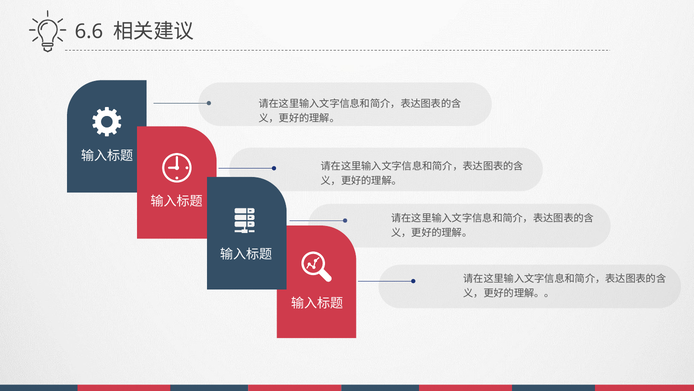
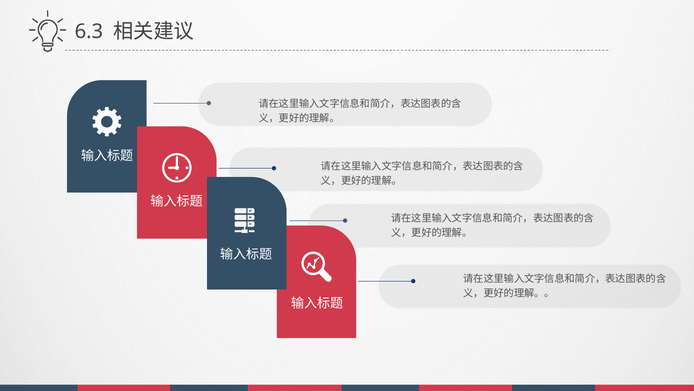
6.6: 6.6 -> 6.3
